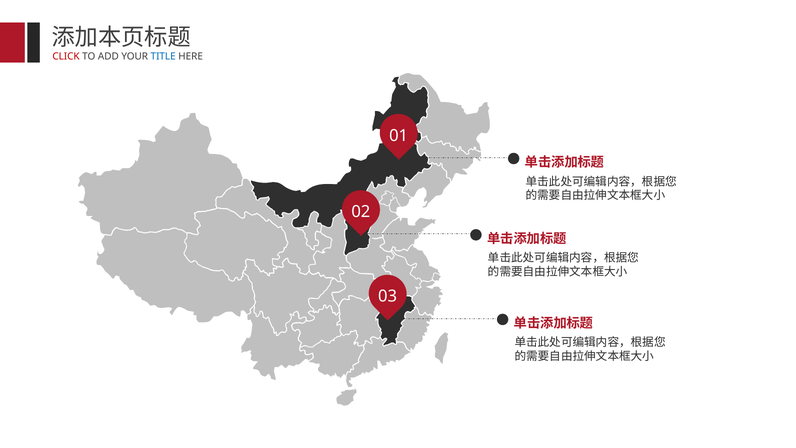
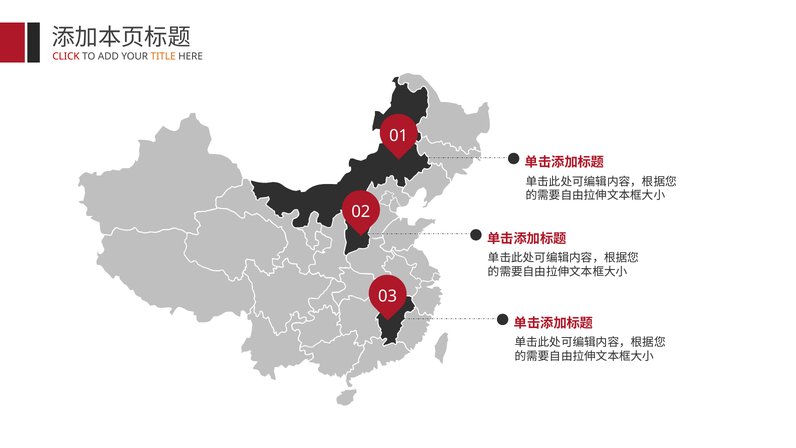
TITLE colour: blue -> orange
